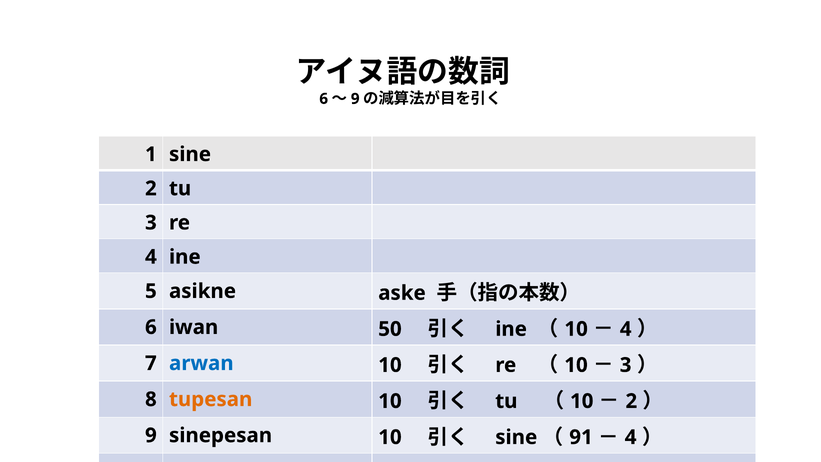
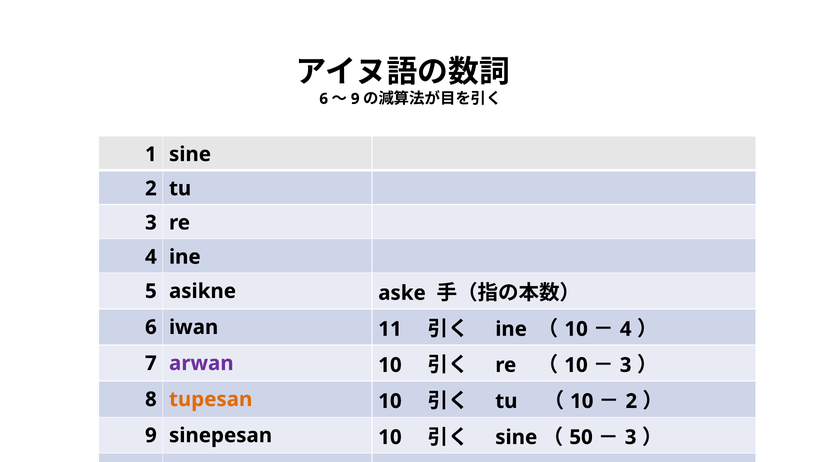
50: 50 -> 11
arwan colour: blue -> purple
91: 91 -> 50
4 at (631, 437): 4 -> 3
